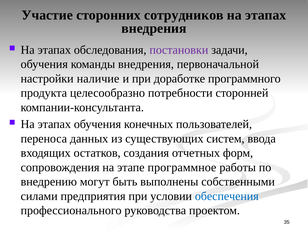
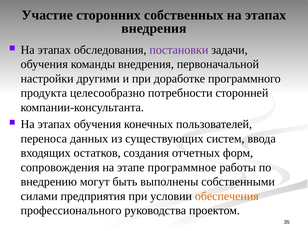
сотрудников: сотрудников -> собственных
наличие: наличие -> другими
обеспечения colour: blue -> orange
